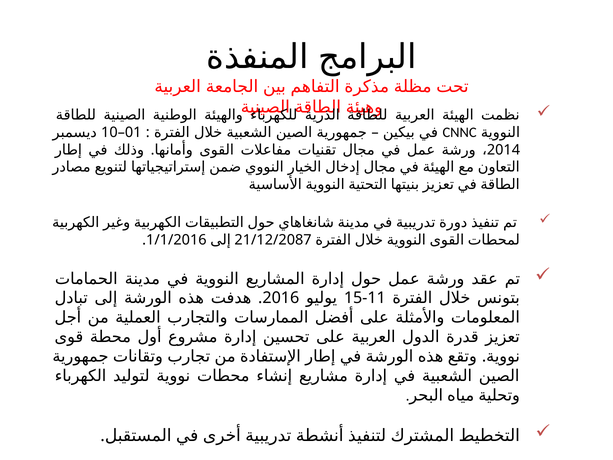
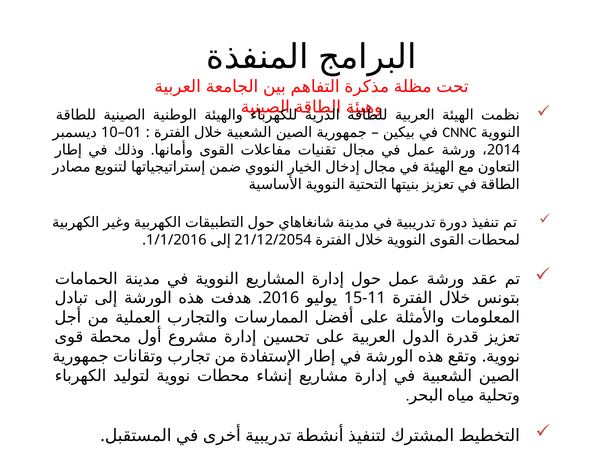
21/12/2087: 21/12/2087 -> 21/12/2054
